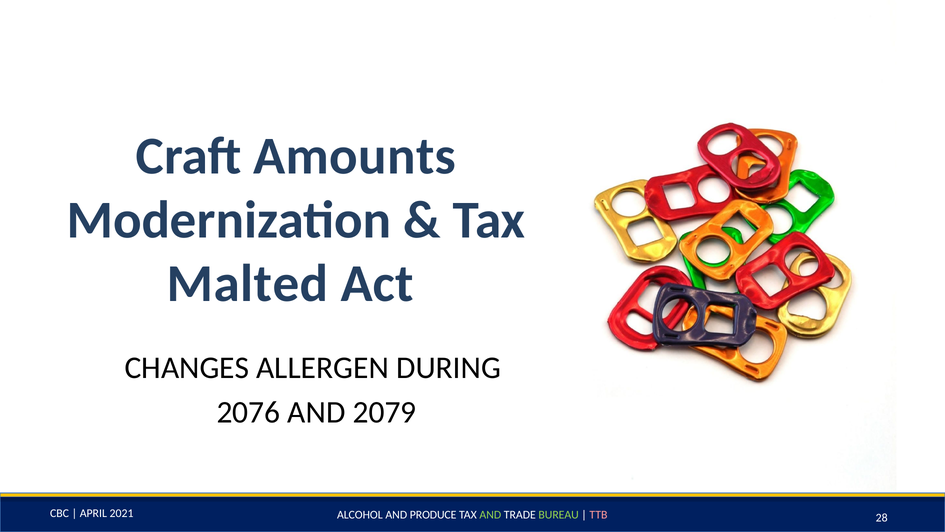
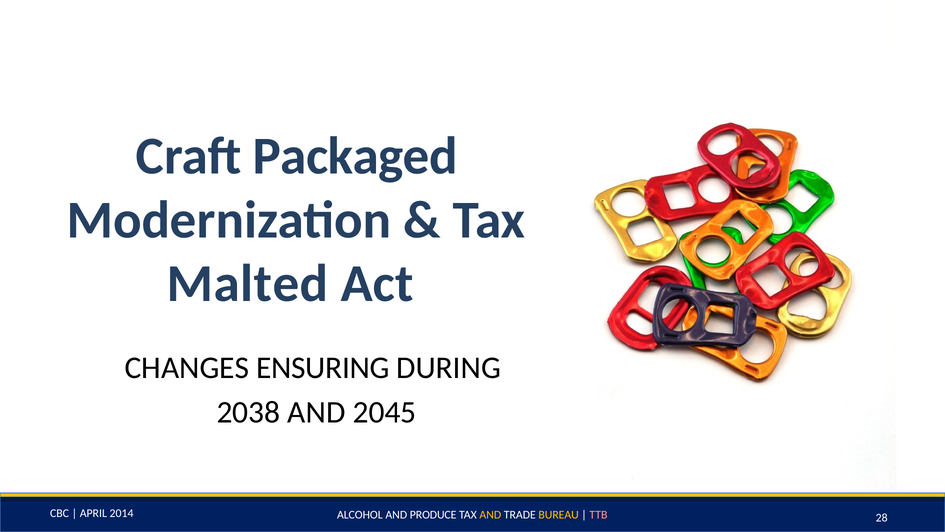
Amounts: Amounts -> Packaged
ALLERGEN: ALLERGEN -> ENSURING
2076: 2076 -> 2038
2079: 2079 -> 2045
2021: 2021 -> 2014
AND at (490, 515) colour: light green -> yellow
BUREAU colour: light green -> yellow
